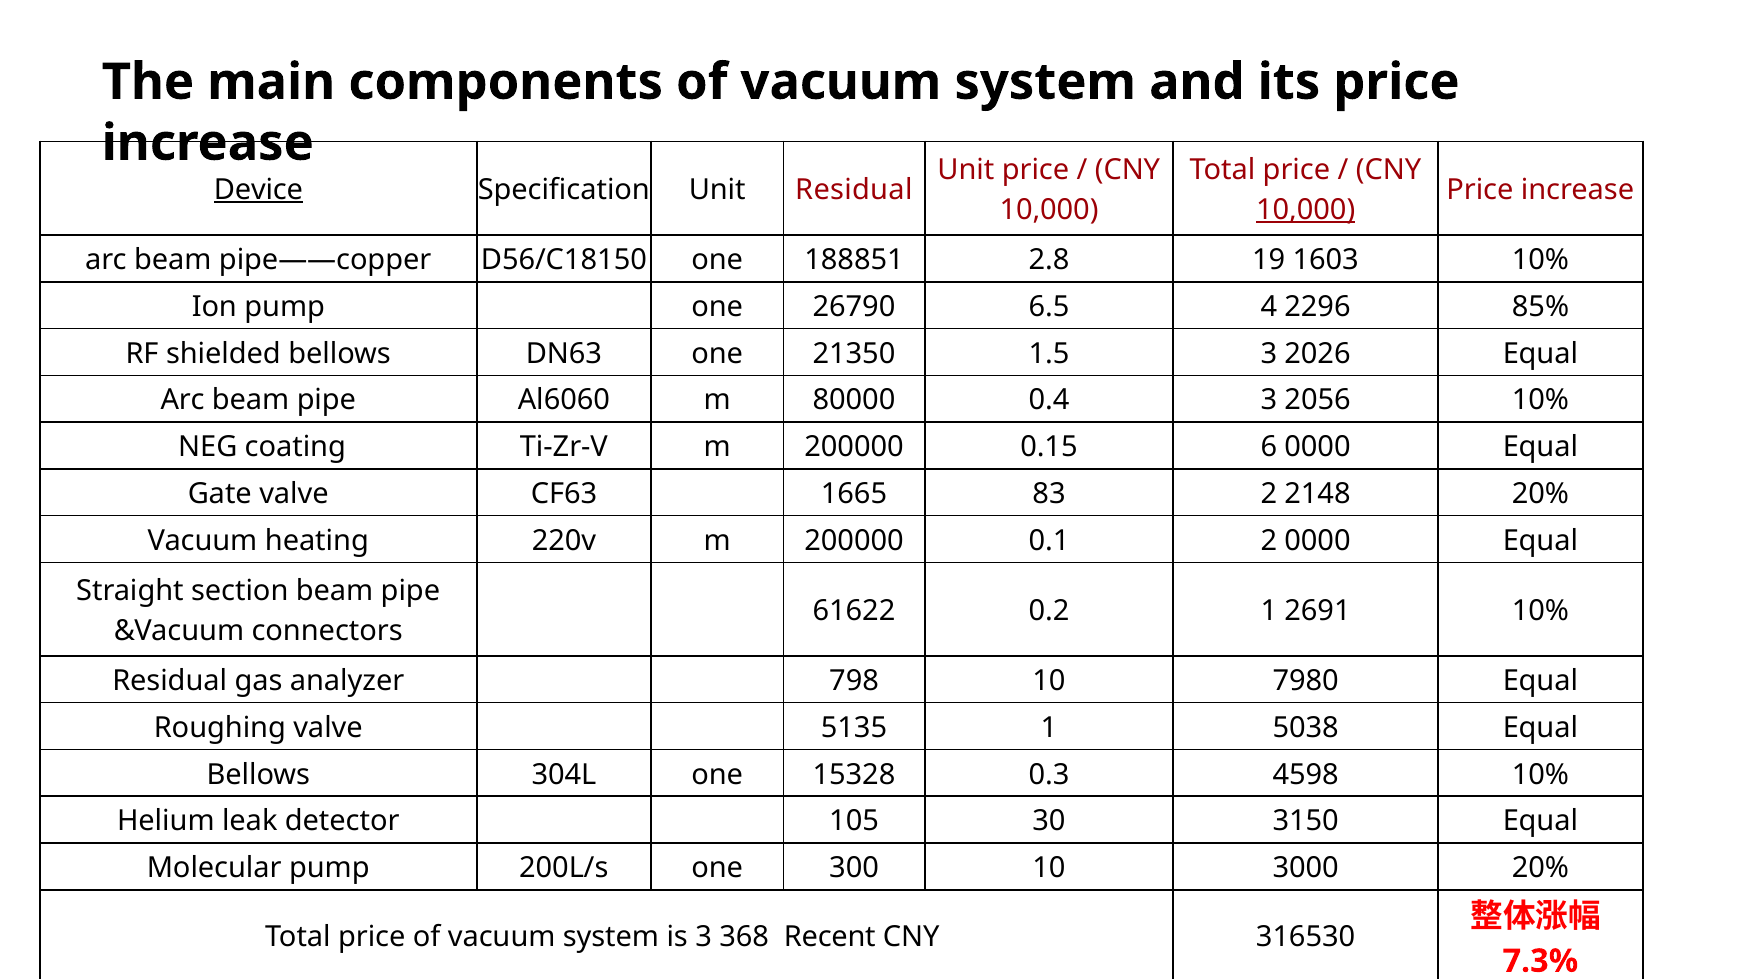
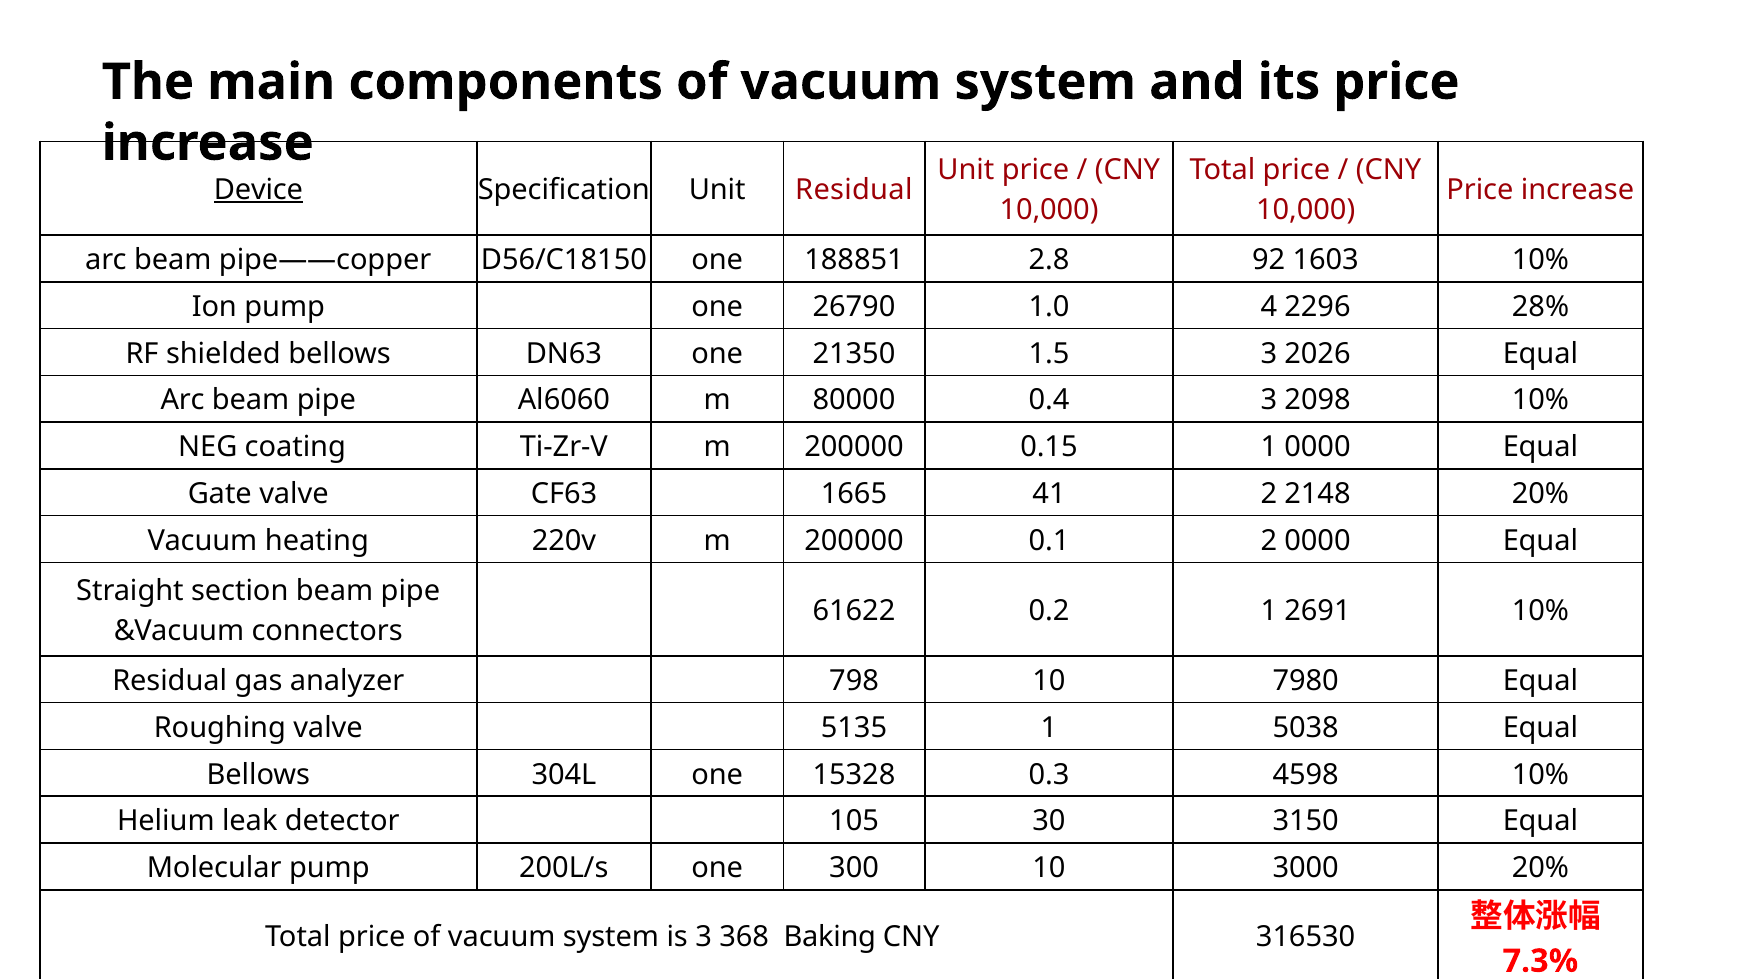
10,000 at (1306, 210) underline: present -> none
19: 19 -> 92
6.5: 6.5 -> 1.0
85%: 85% -> 28%
2056: 2056 -> 2098
0.15 6: 6 -> 1
83: 83 -> 41
Recent: Recent -> Baking
